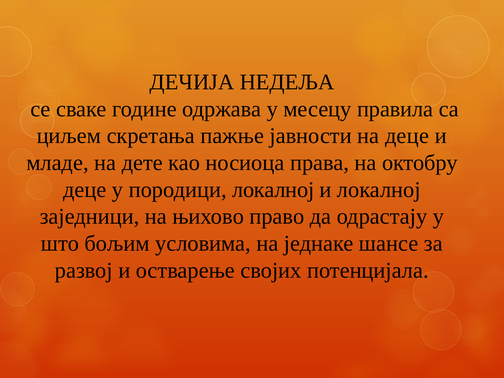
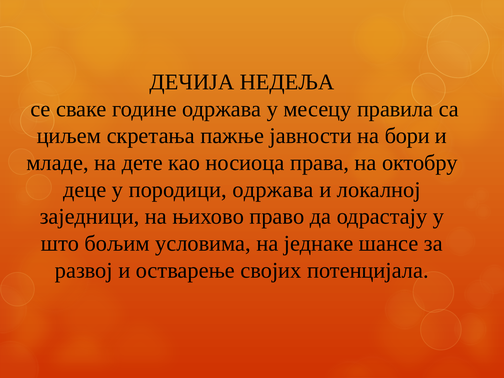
на деце: деце -> бори
породици локалној: локалној -> одржава
